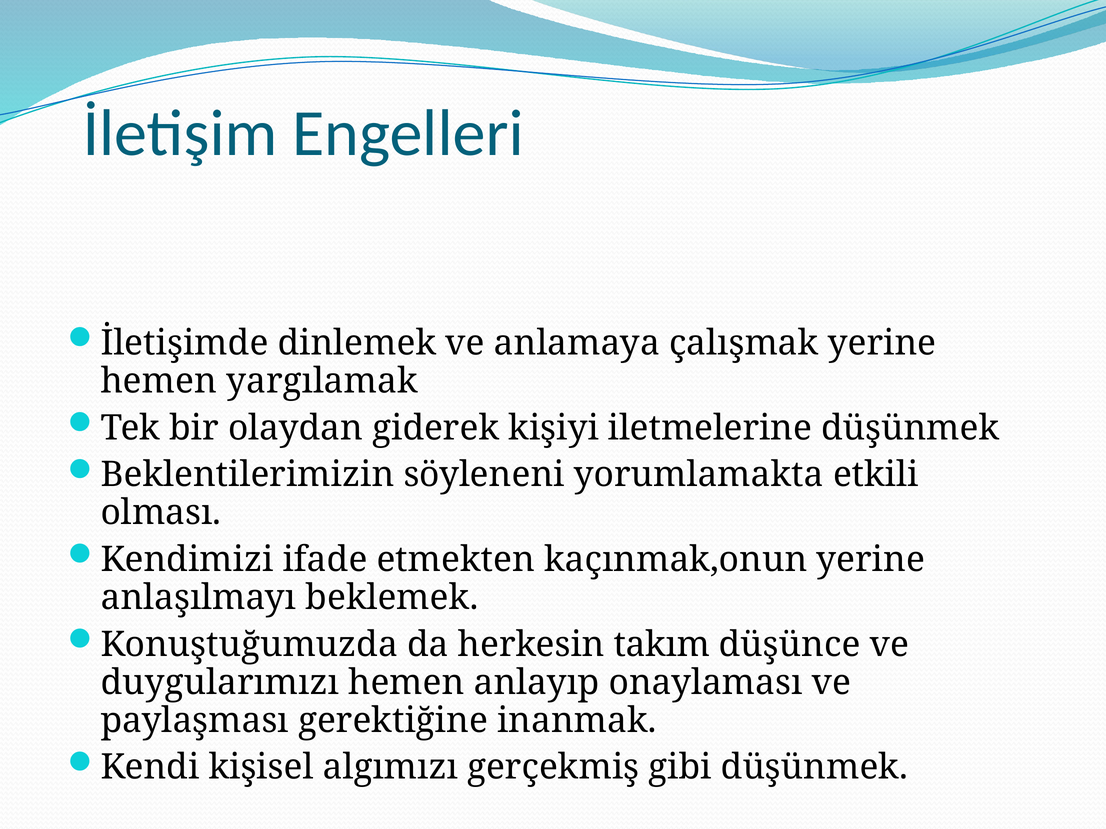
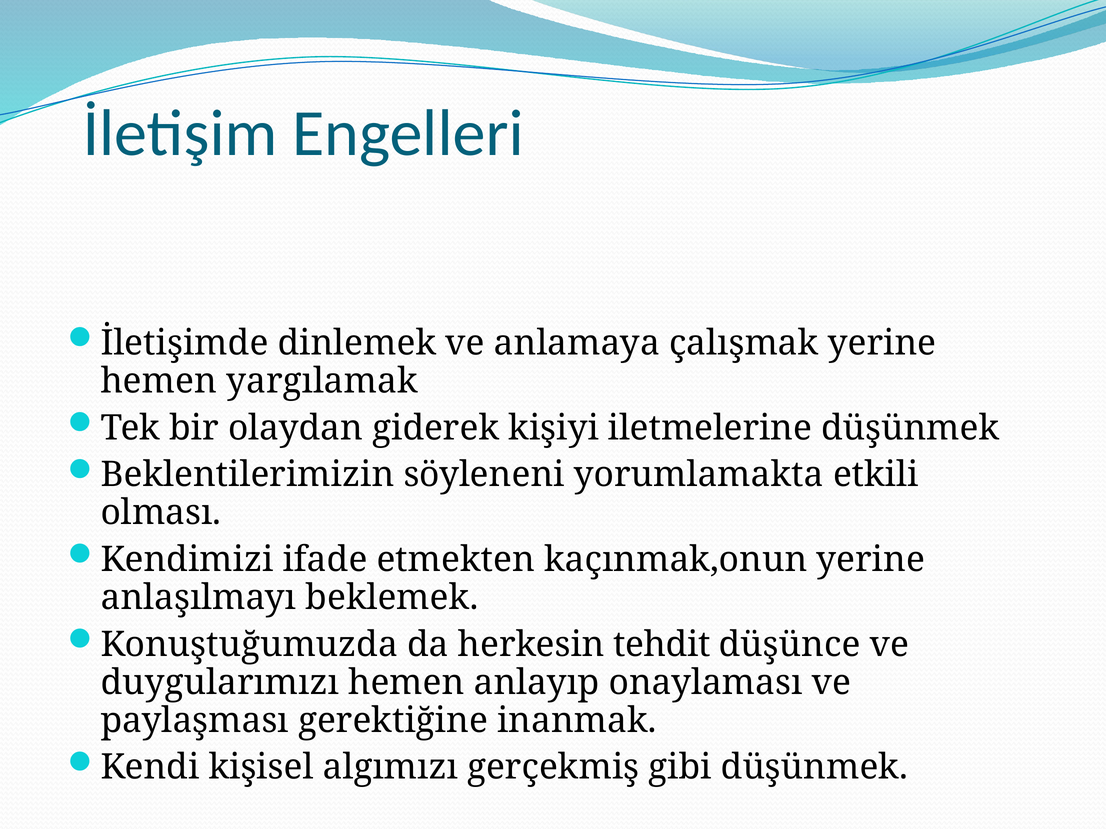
takım: takım -> tehdit
